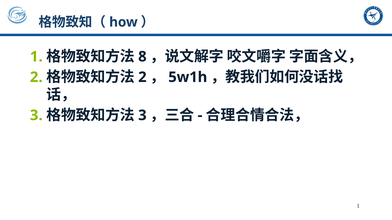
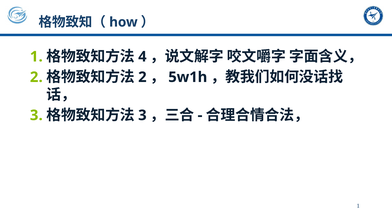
8: 8 -> 4
